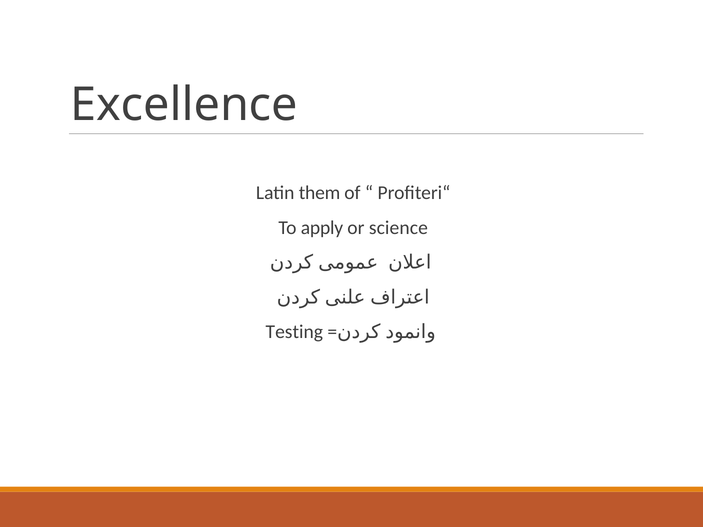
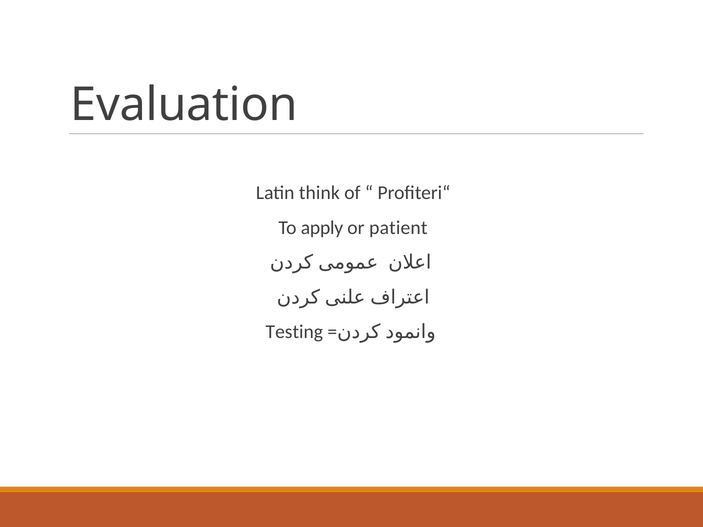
Excellence: Excellence -> Evaluation
them: them -> think
science: science -> patient
